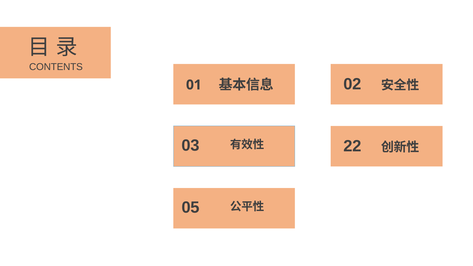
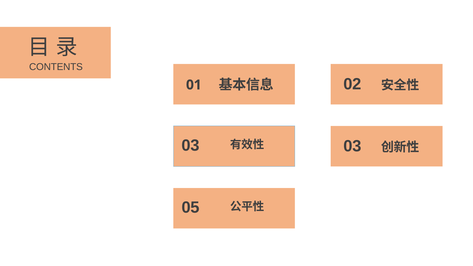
22 at (352, 146): 22 -> 03
